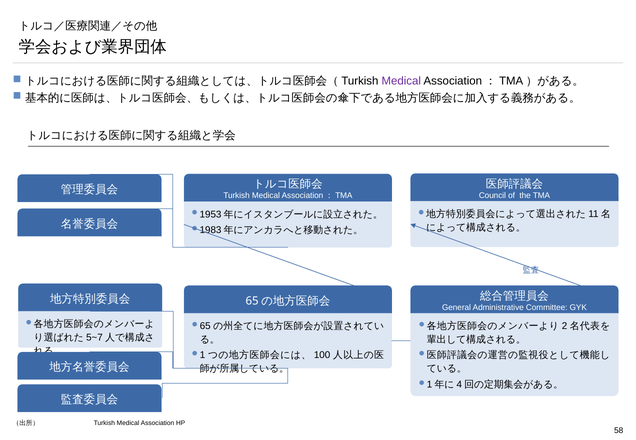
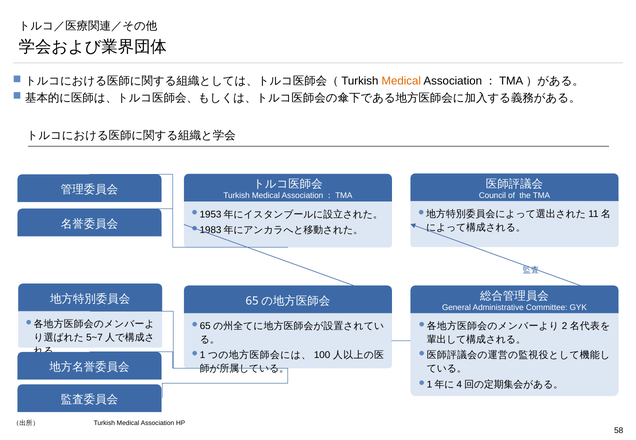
Medical at (401, 81) colour: purple -> orange
